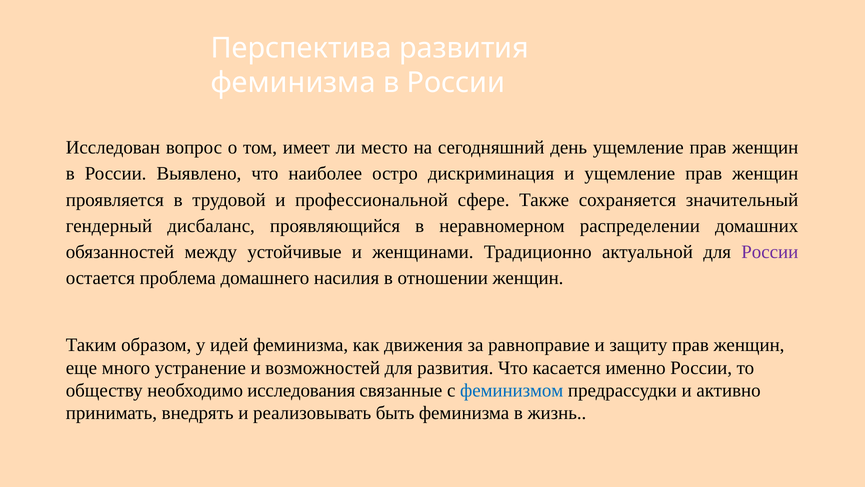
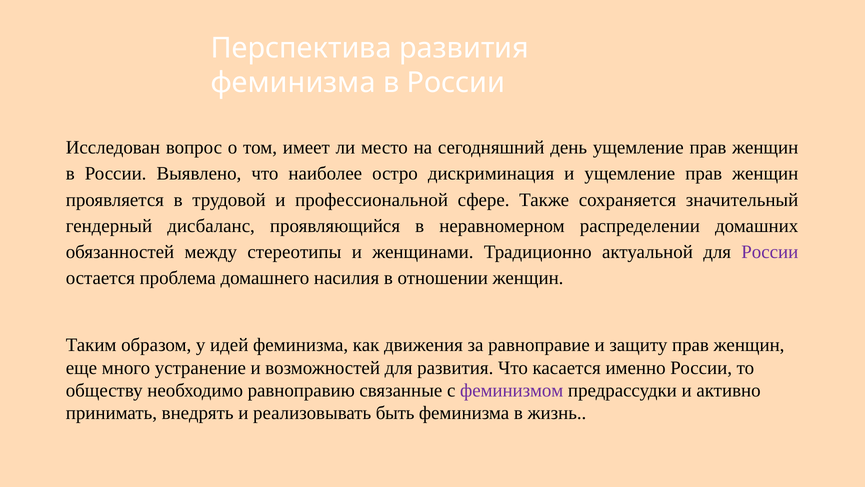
устойчивые: устойчивые -> стереотипы
исследования: исследования -> равноправию
феминизмом colour: blue -> purple
